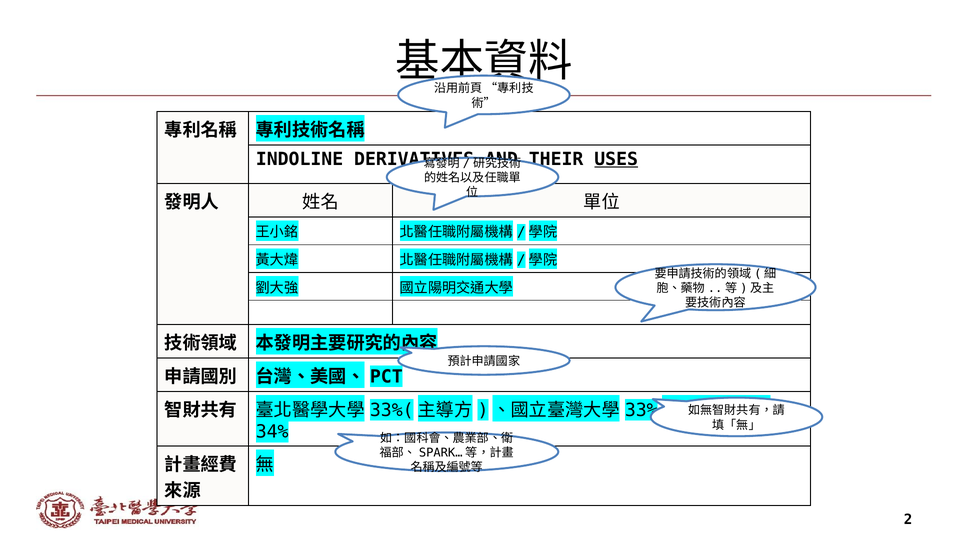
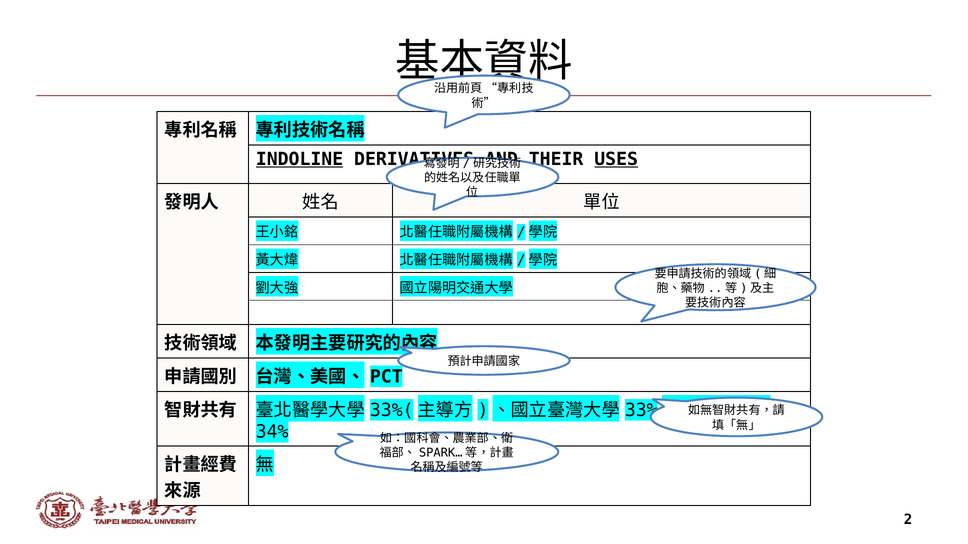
INDOLINE underline: none -> present
